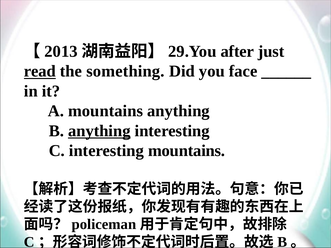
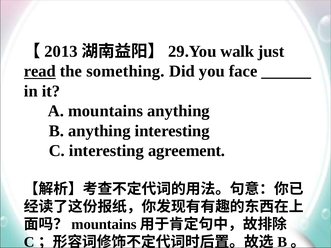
after: after -> walk
anything at (99, 131) underline: present -> none
interesting mountains: mountains -> agreement
policeman at (104, 225): policeman -> mountains
